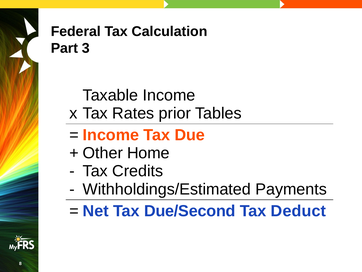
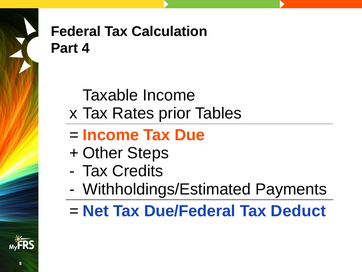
3: 3 -> 4
Home: Home -> Steps
Due/Second: Due/Second -> Due/Federal
